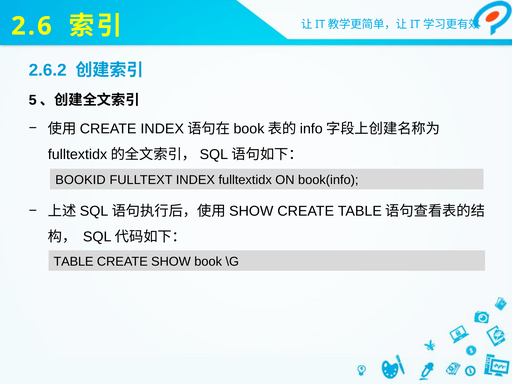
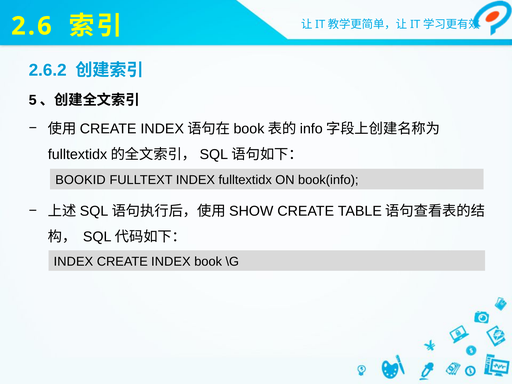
TABLE at (74, 261): TABLE -> INDEX
CREATE SHOW: SHOW -> INDEX
